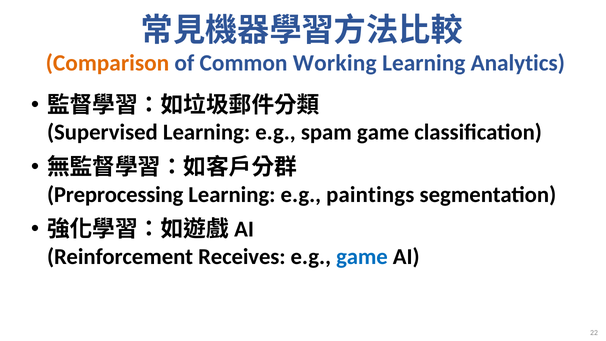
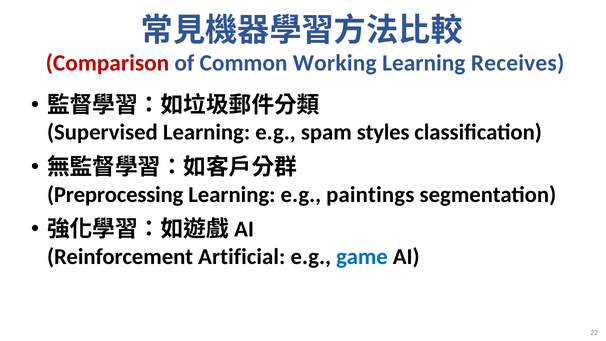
Comparison colour: orange -> red
Analytics: Analytics -> Receives
spam game: game -> styles
Receives: Receives -> Artificial
